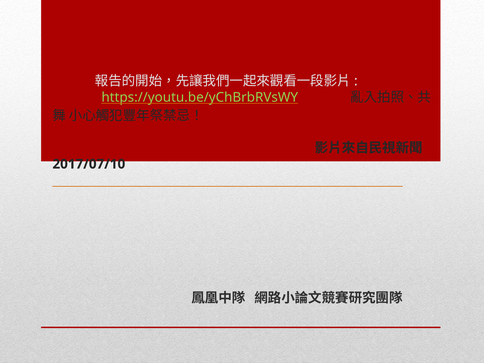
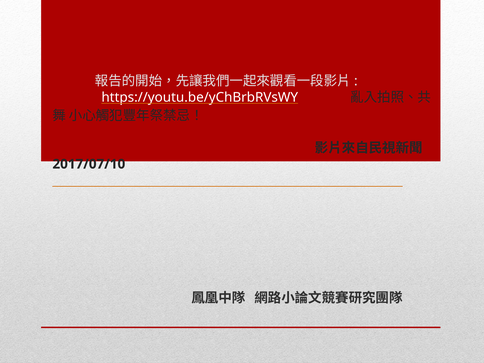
https://youtu.be/yChBrbRVsWY colour: light green -> white
